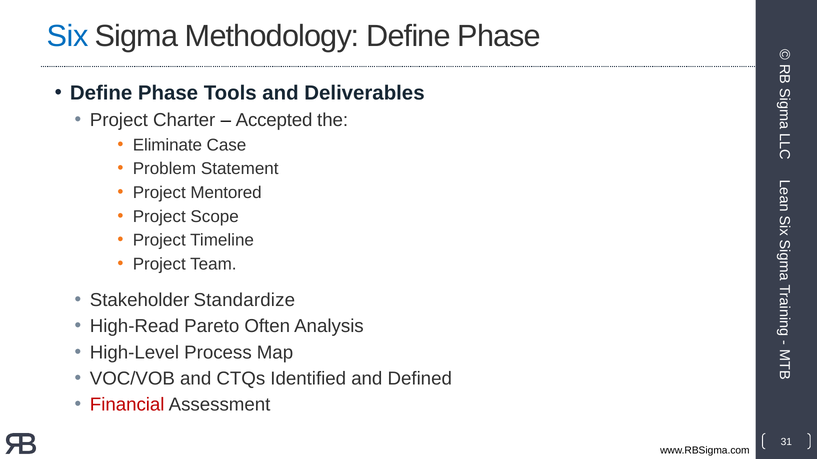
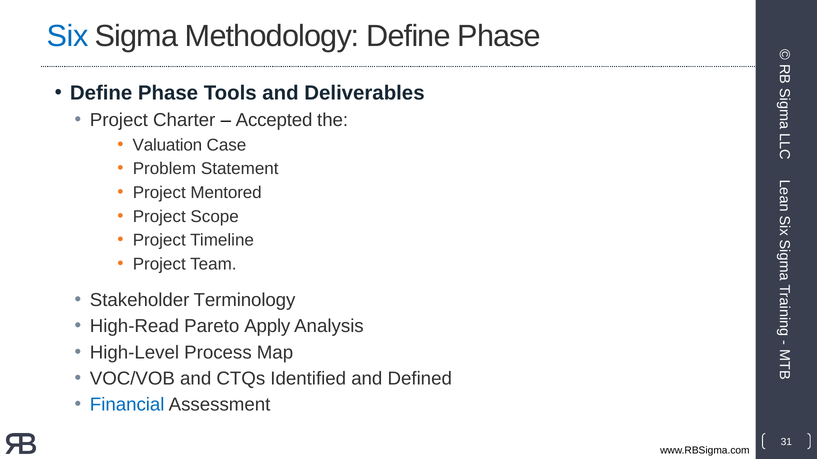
Eliminate: Eliminate -> Valuation
Standardize: Standardize -> Terminology
Often: Often -> Apply
Financial colour: red -> blue
